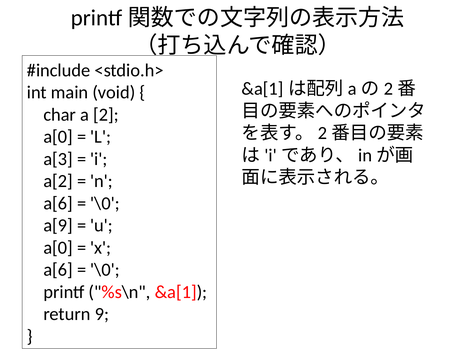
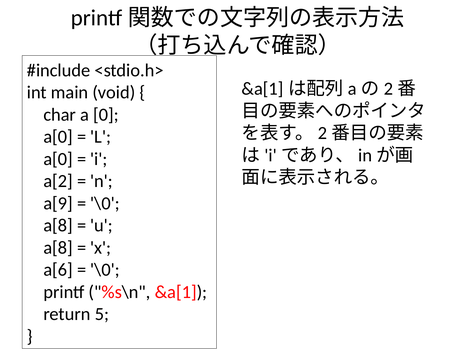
2: 2 -> 0
a[3 at (58, 159): a[3 -> a[0
a[6 at (58, 203): a[6 -> a[9
a[9 at (58, 225): a[9 -> a[8
a[0 at (58, 247): a[0 -> a[8
9: 9 -> 5
